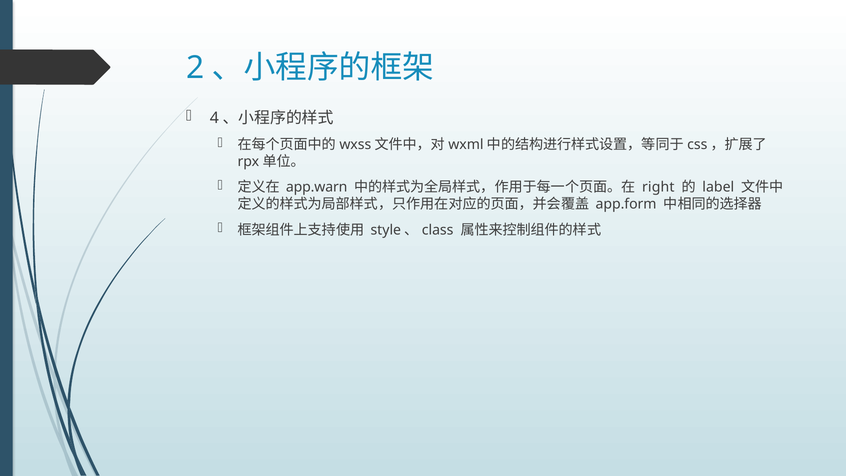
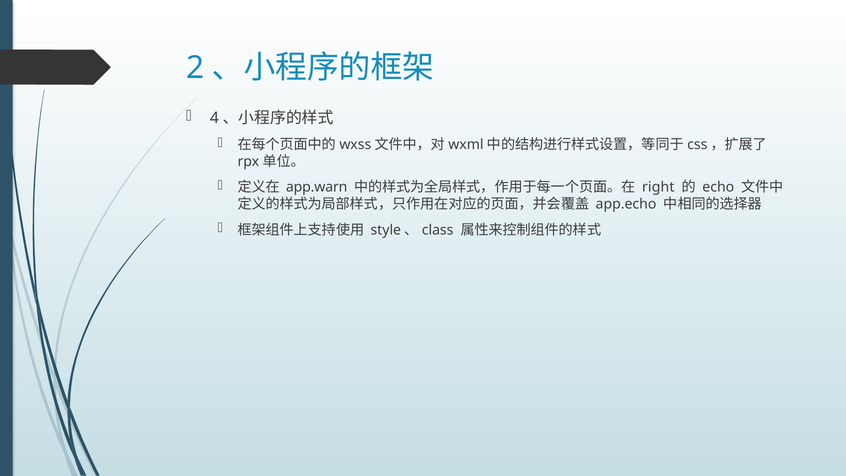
label: label -> echo
app.form: app.form -> app.echo
